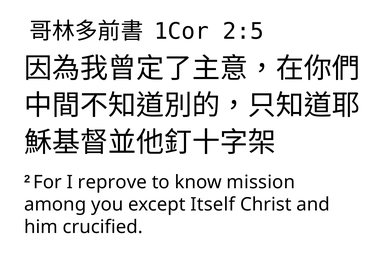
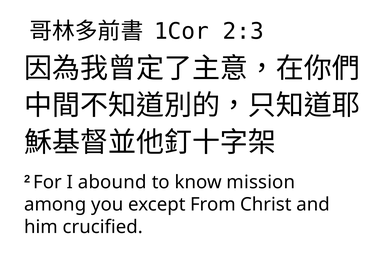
2:5: 2:5 -> 2:3
reprove: reprove -> abound
Itself: Itself -> From
